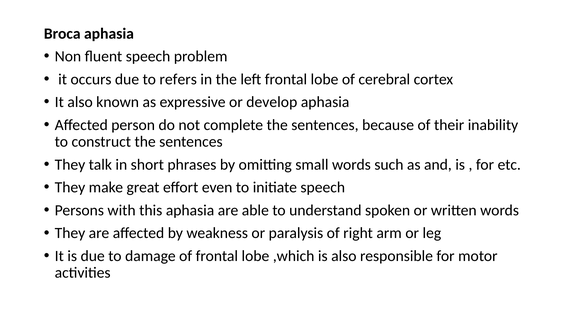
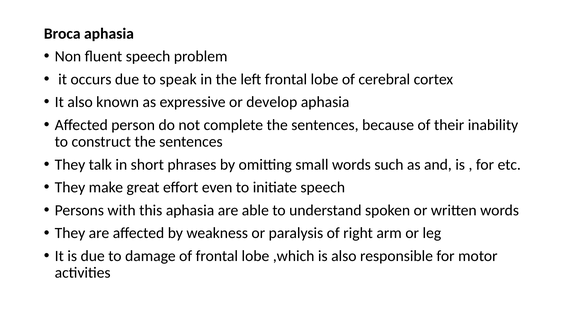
refers: refers -> speak
